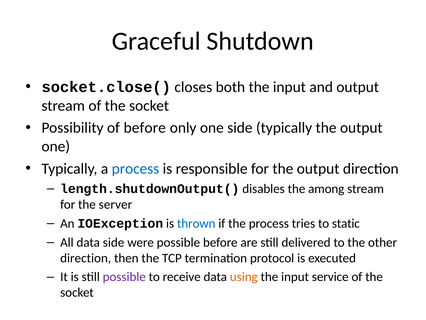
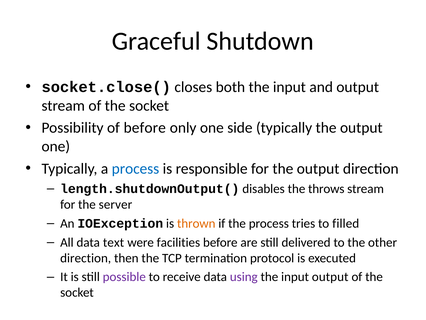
among: among -> throws
thrown colour: blue -> orange
static: static -> filled
data side: side -> text
were possible: possible -> facilities
using colour: orange -> purple
input service: service -> output
